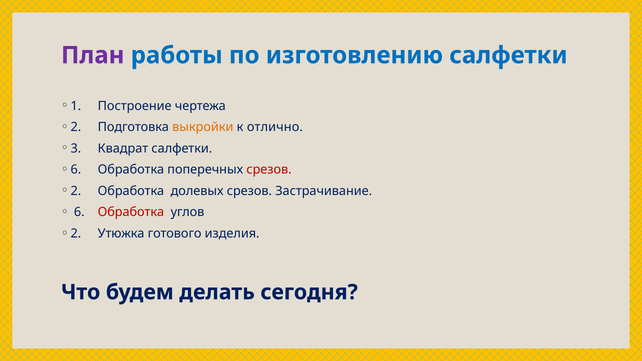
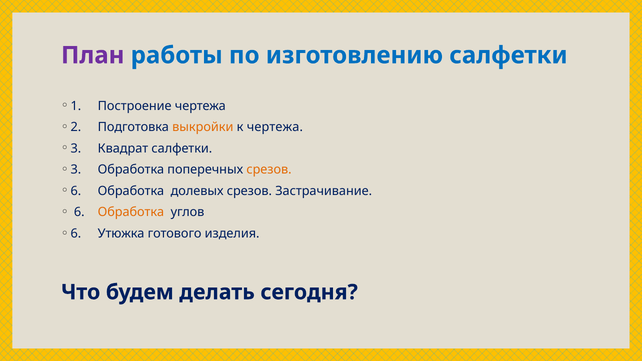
к отлично: отлично -> чертежа
6 at (76, 170): 6 -> 3
срезов at (269, 170) colour: red -> orange
2 at (76, 191): 2 -> 6
Обработка at (131, 212) colour: red -> orange
2 at (76, 233): 2 -> 6
